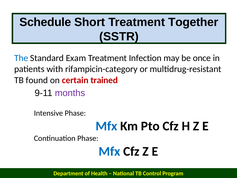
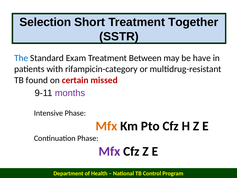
Schedule: Schedule -> Selection
Infection: Infection -> Between
once: once -> have
trained: trained -> missed
Mfx at (106, 126) colour: blue -> orange
Mfx at (109, 151) colour: blue -> purple
